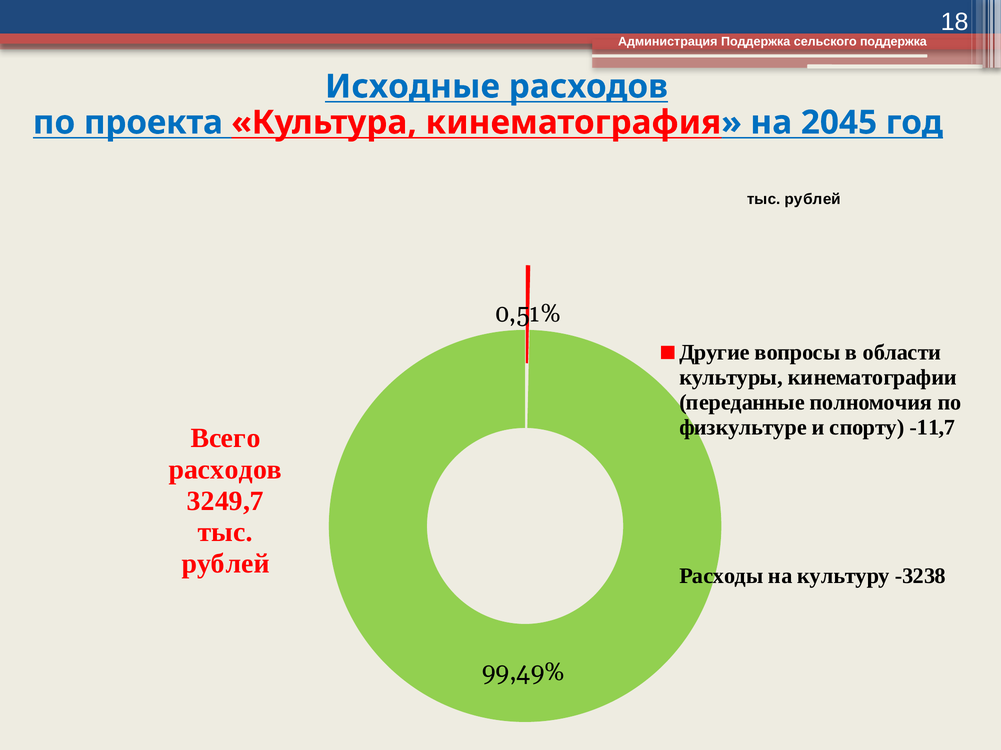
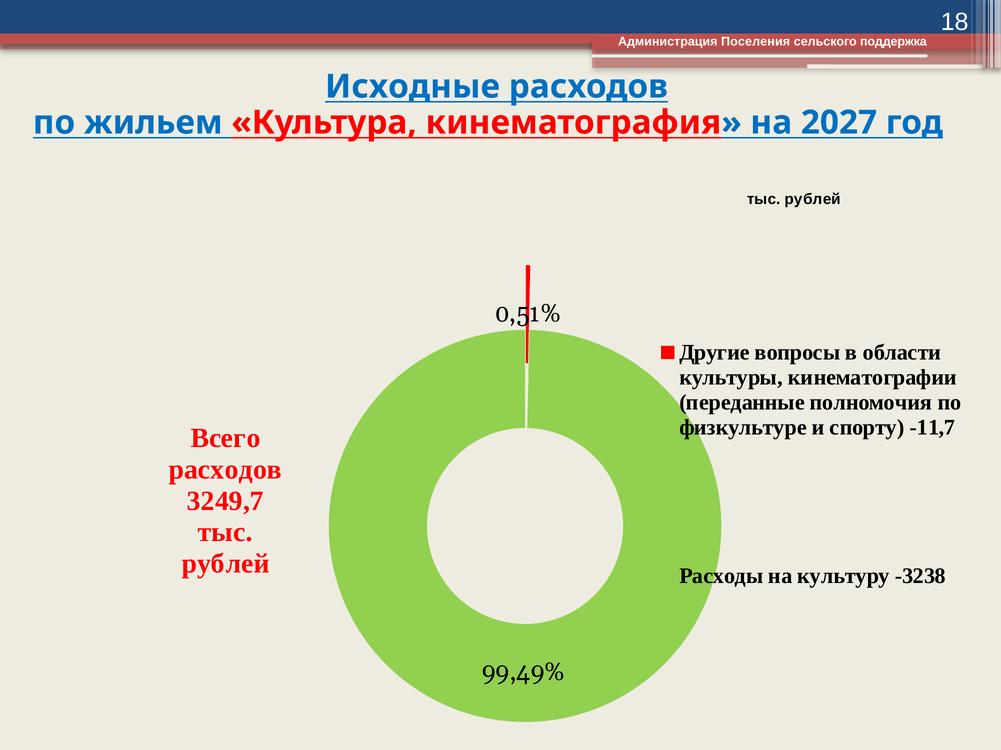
Администрация Поддержка: Поддержка -> Поселения
проекта: проекта -> жильем
2045: 2045 -> 2027
